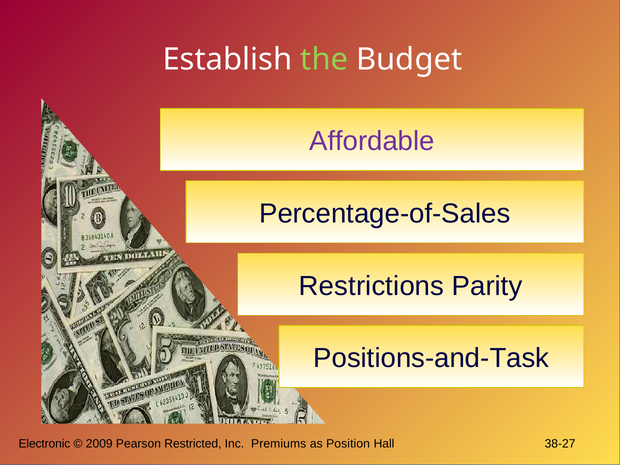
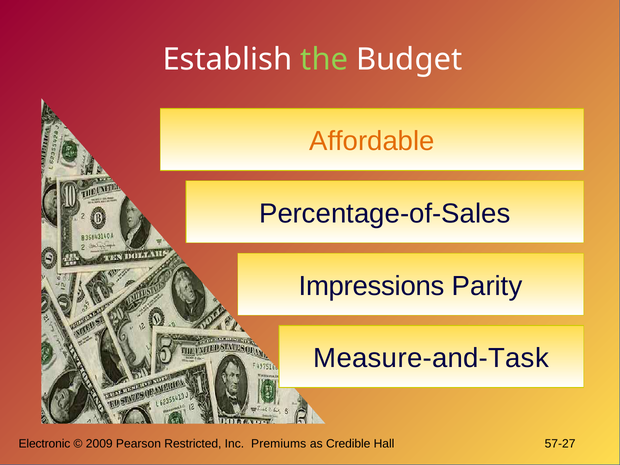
Affordable colour: purple -> orange
Restrictions: Restrictions -> Impressions
Positions-and-Task: Positions-and-Task -> Measure-and-Task
Position: Position -> Credible
38-27: 38-27 -> 57-27
